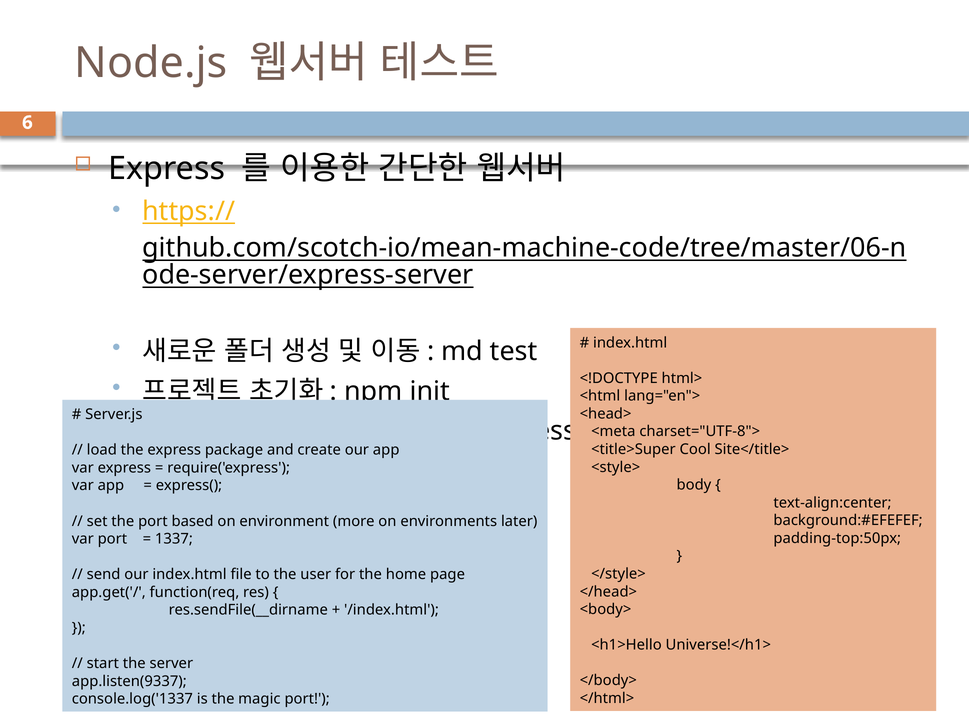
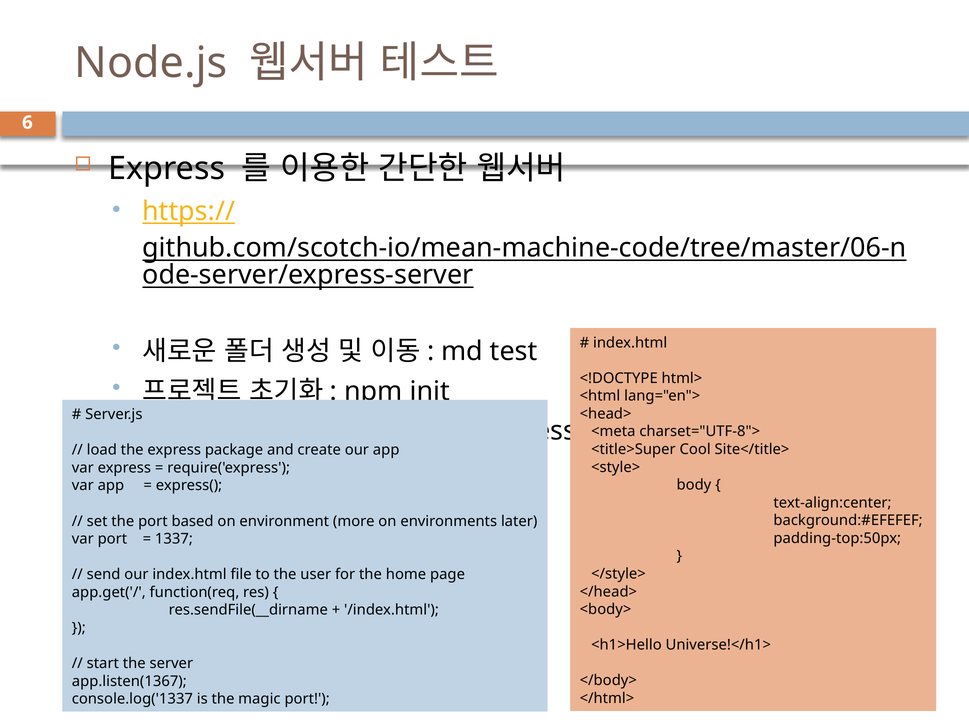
app.listen(9337: app.listen(9337 -> app.listen(1367
